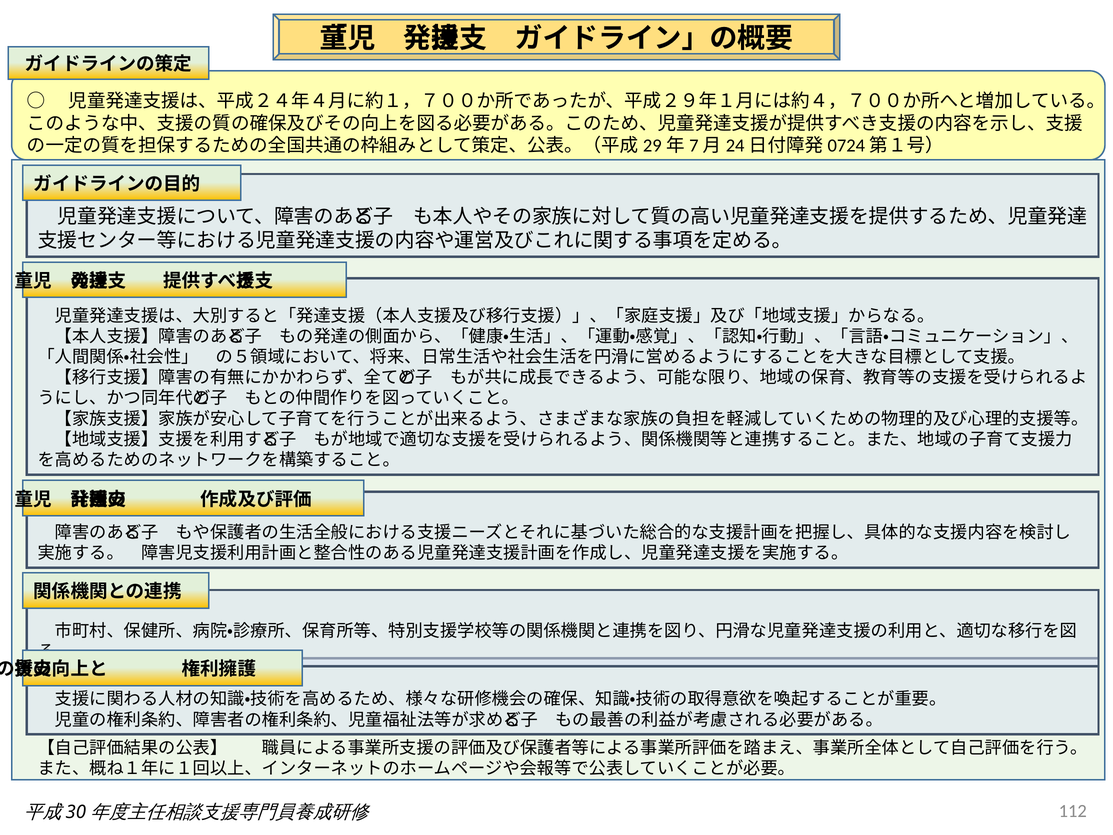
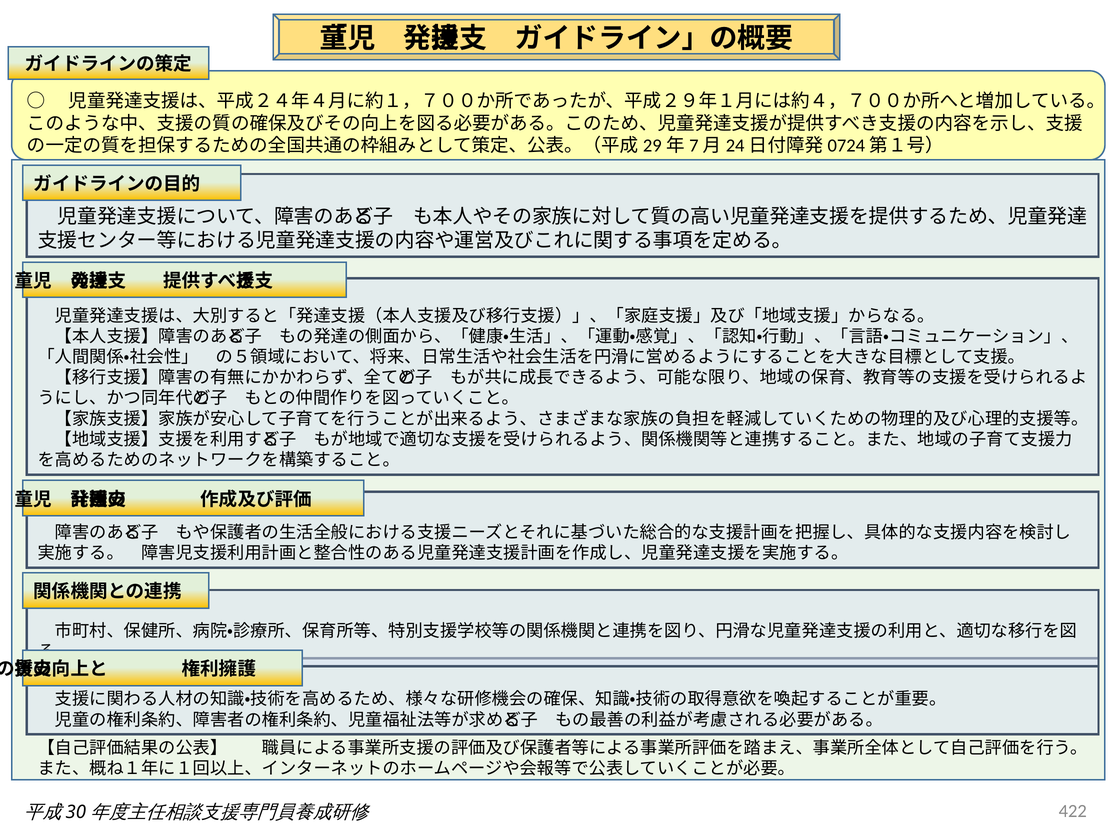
112: 112 -> 422
